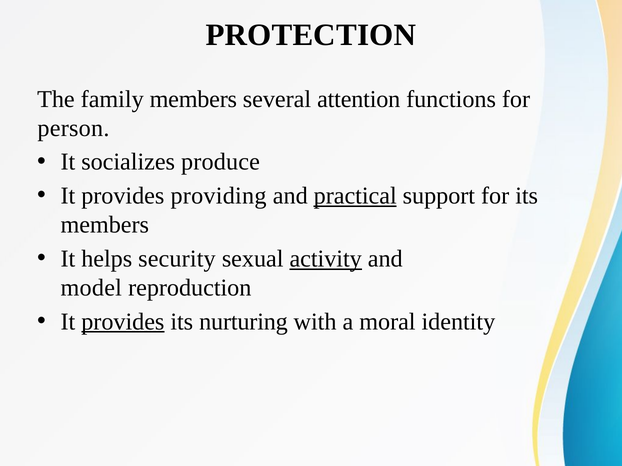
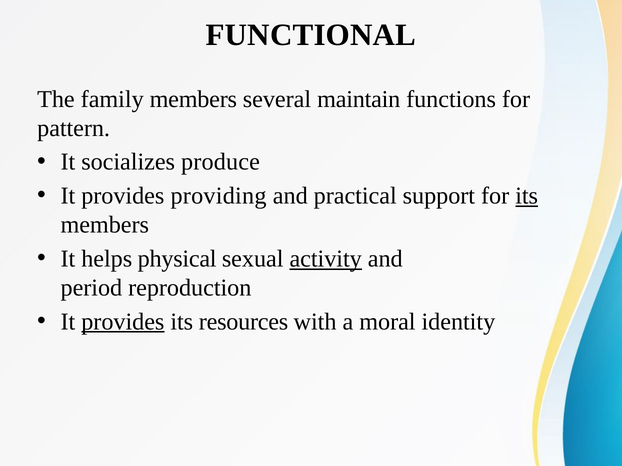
PROTECTION: PROTECTION -> FUNCTIONAL
attention: attention -> maintain
person: person -> pattern
practical underline: present -> none
its at (527, 196) underline: none -> present
security: security -> physical
model: model -> period
nurturing: nurturing -> resources
